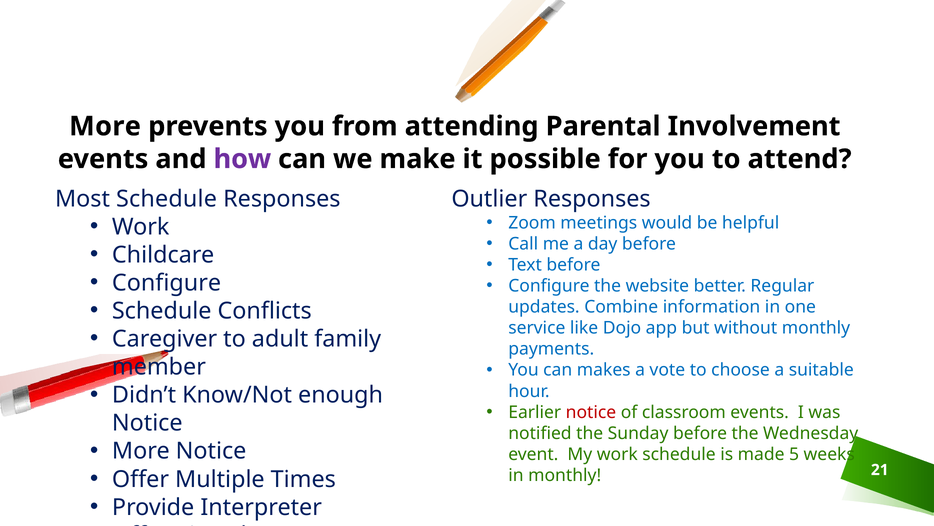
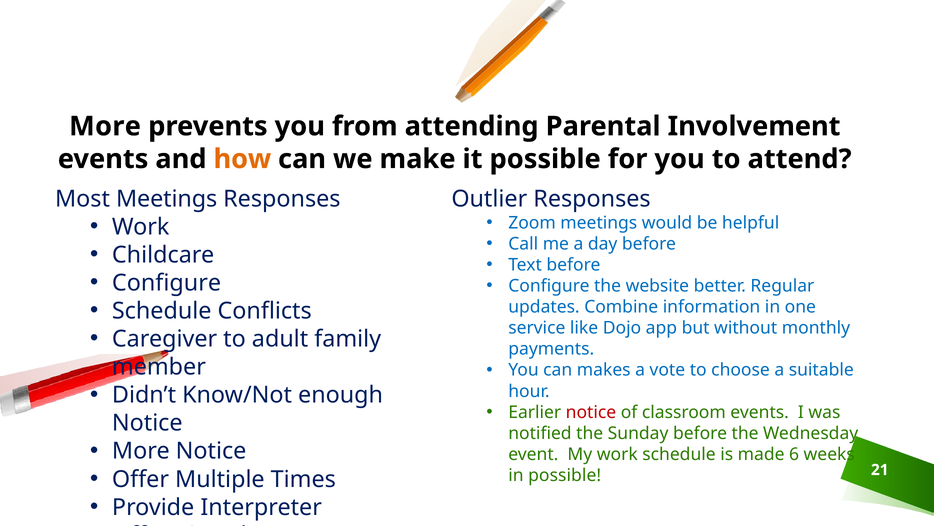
how colour: purple -> orange
Most Schedule: Schedule -> Meetings
5: 5 -> 6
in monthly: monthly -> possible
